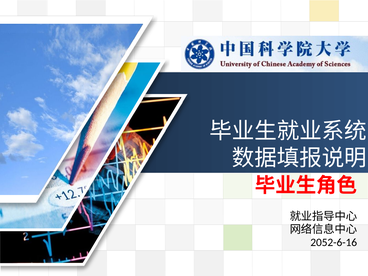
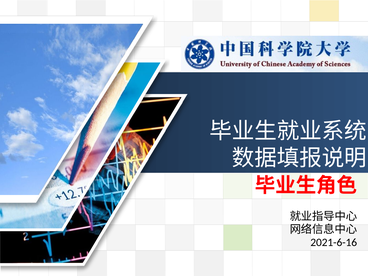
2052-6-16: 2052-6-16 -> 2021-6-16
